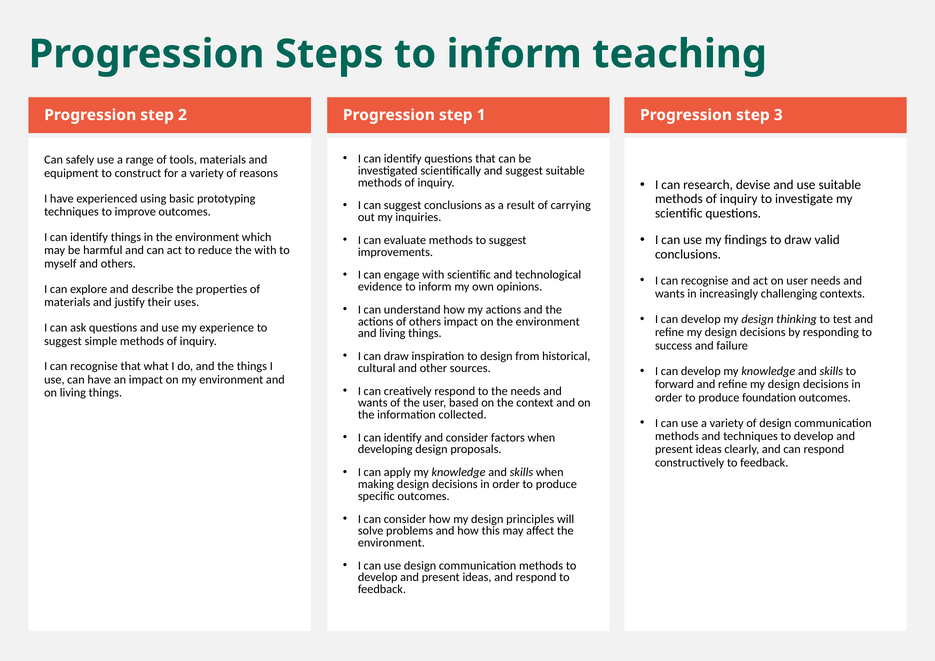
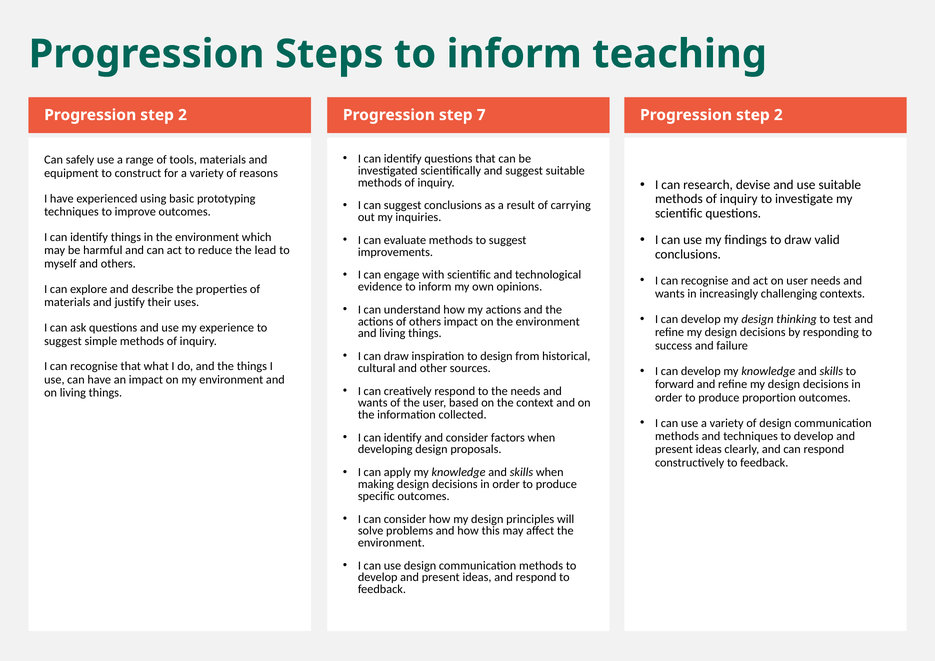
1: 1 -> 7
3 at (778, 115): 3 -> 2
the with: with -> lead
foundation: foundation -> proportion
